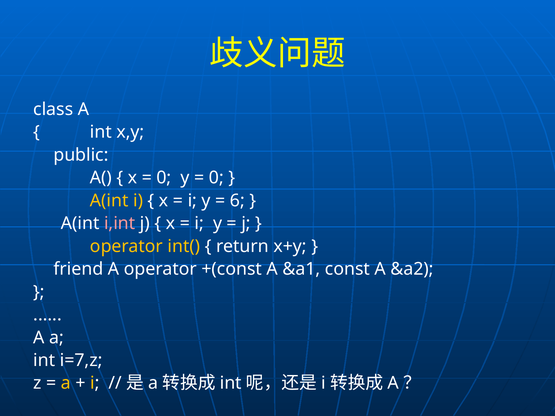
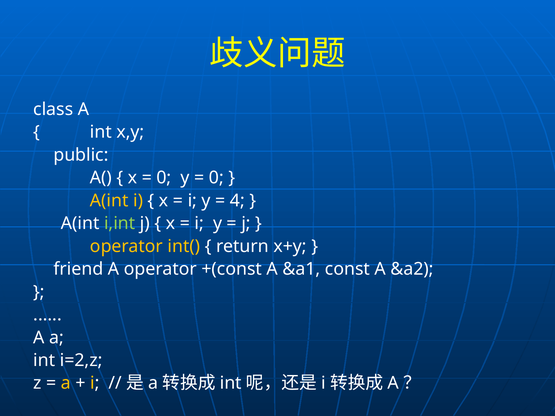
6: 6 -> 4
i,int colour: pink -> light green
i=7,z: i=7,z -> i=2,z
